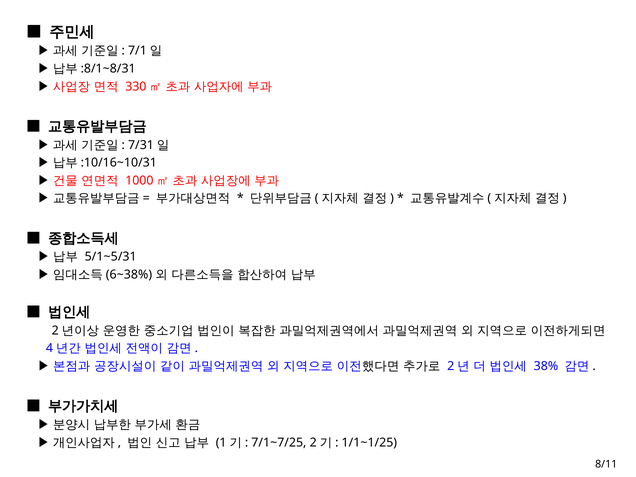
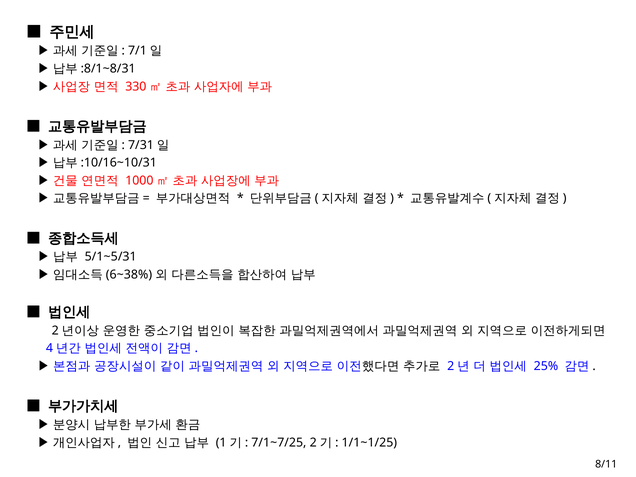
38%: 38% -> 25%
